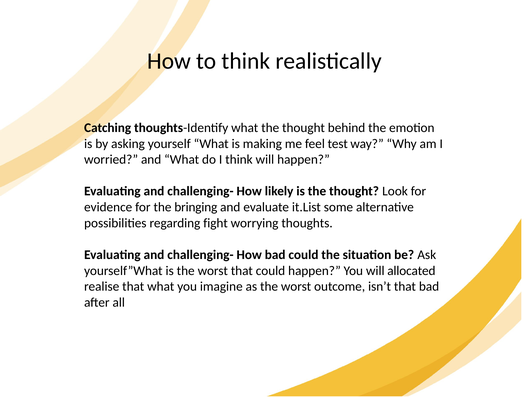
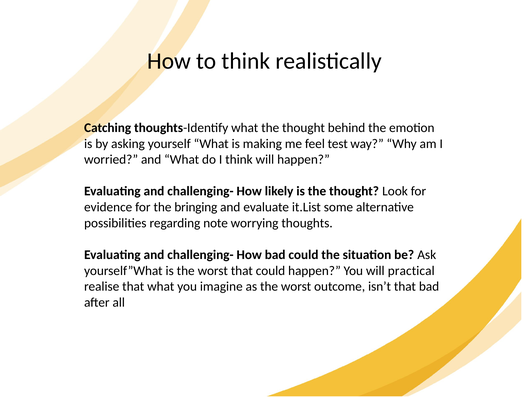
fight: fight -> note
allocated: allocated -> practical
